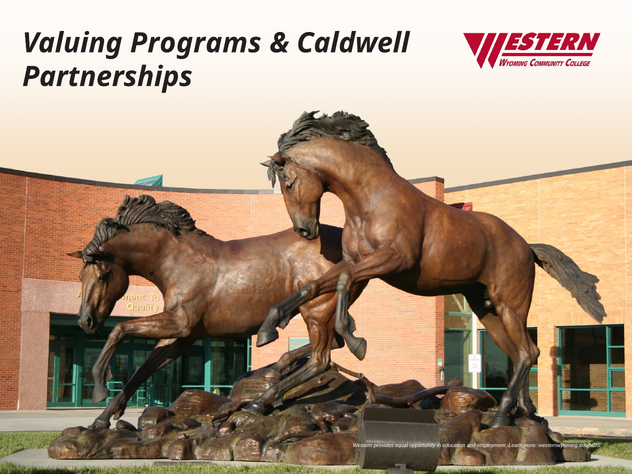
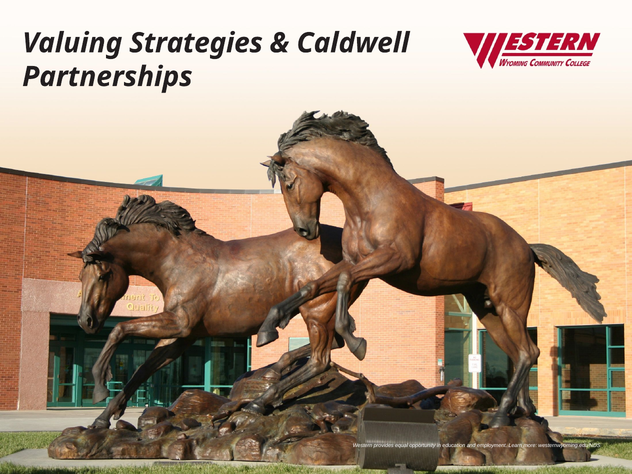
Programs: Programs -> Strategies
